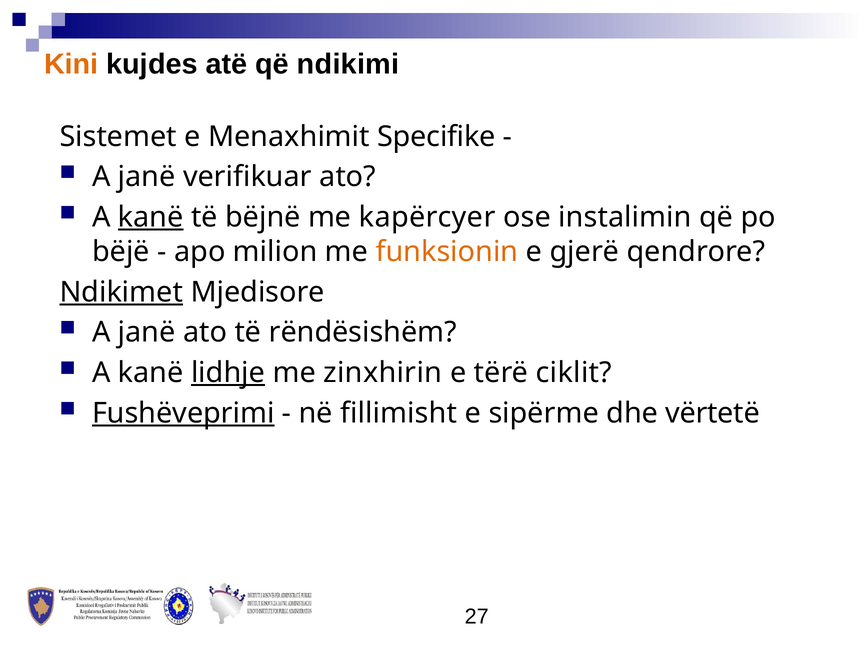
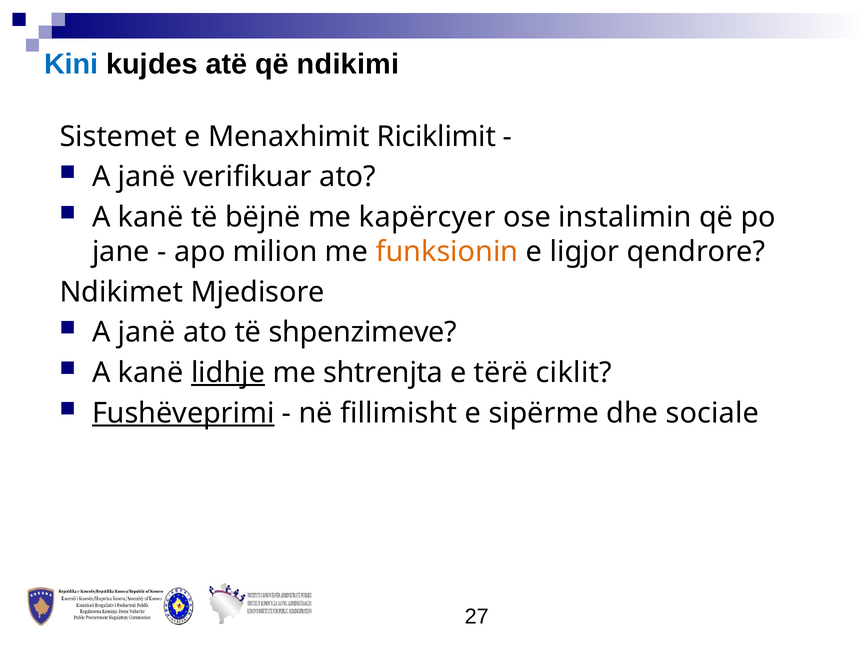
Kini colour: orange -> blue
Specifike: Specifike -> Riciklimit
kanë at (151, 217) underline: present -> none
bëjë: bëjë -> jane
gjerë: gjerë -> ligjor
Ndikimet underline: present -> none
rëndësishëm: rëndësishëm -> shpenzimeve
zinxhirin: zinxhirin -> shtrenjta
vërtetë: vërtetë -> sociale
